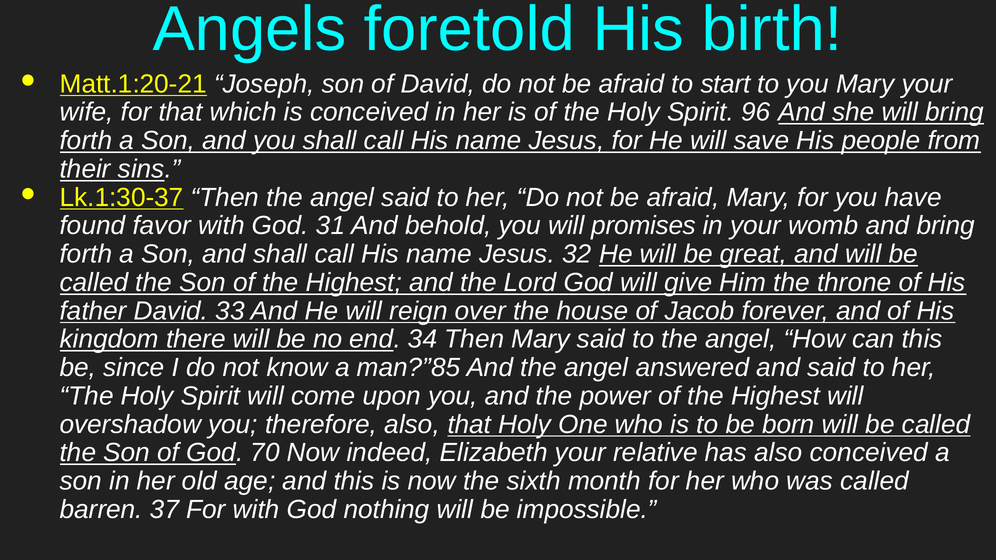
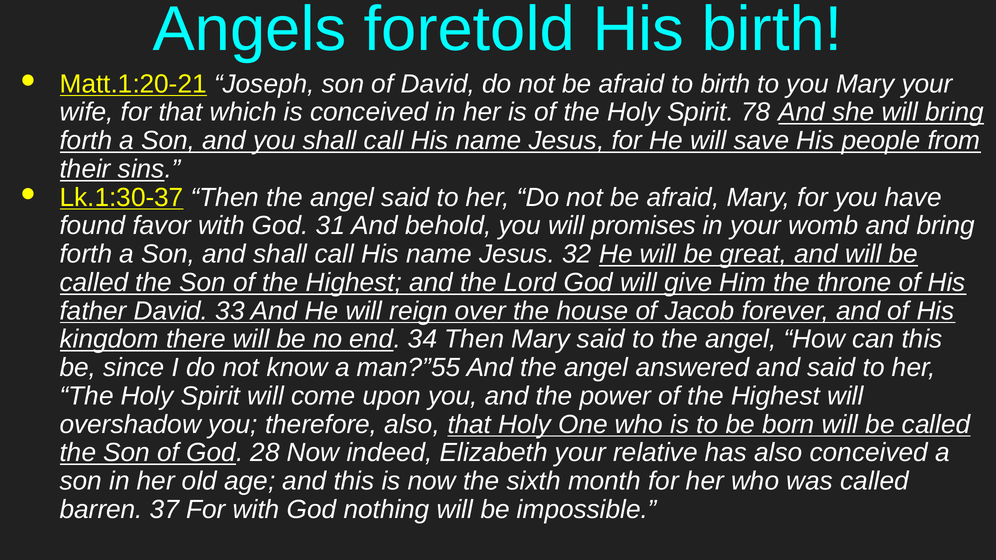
to start: start -> birth
96: 96 -> 78
man?”85: man?”85 -> man?”55
70: 70 -> 28
